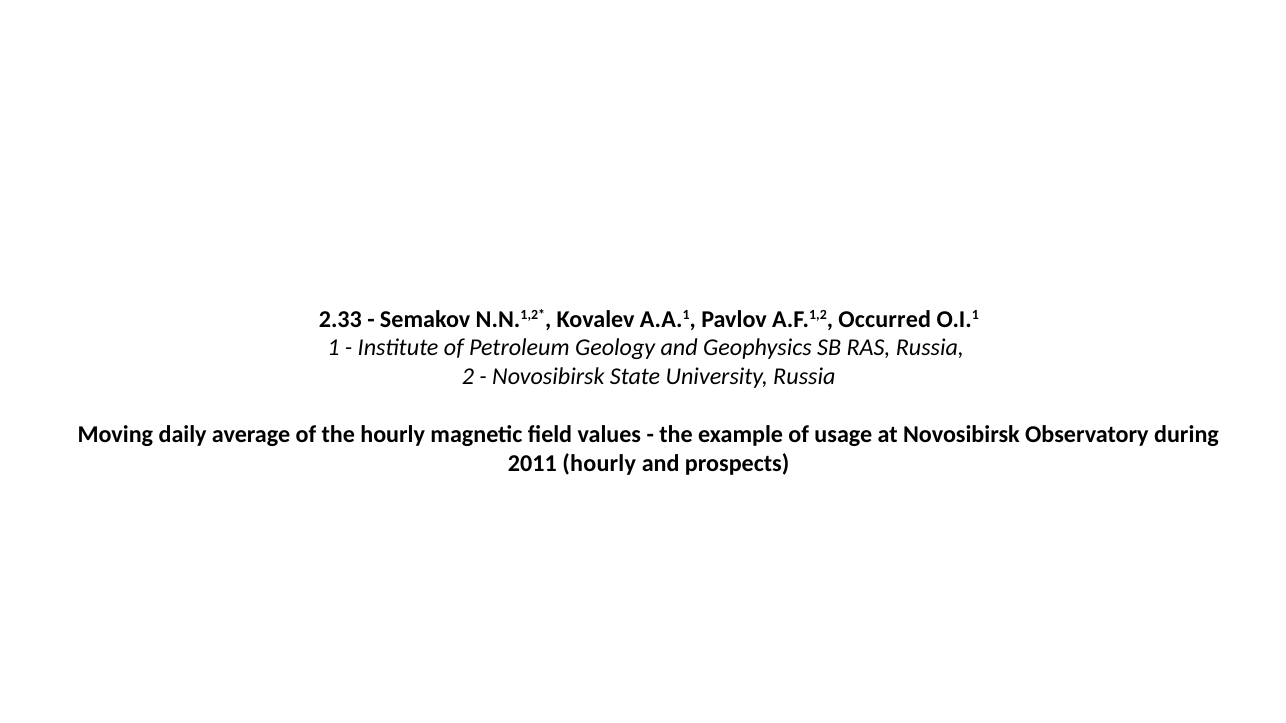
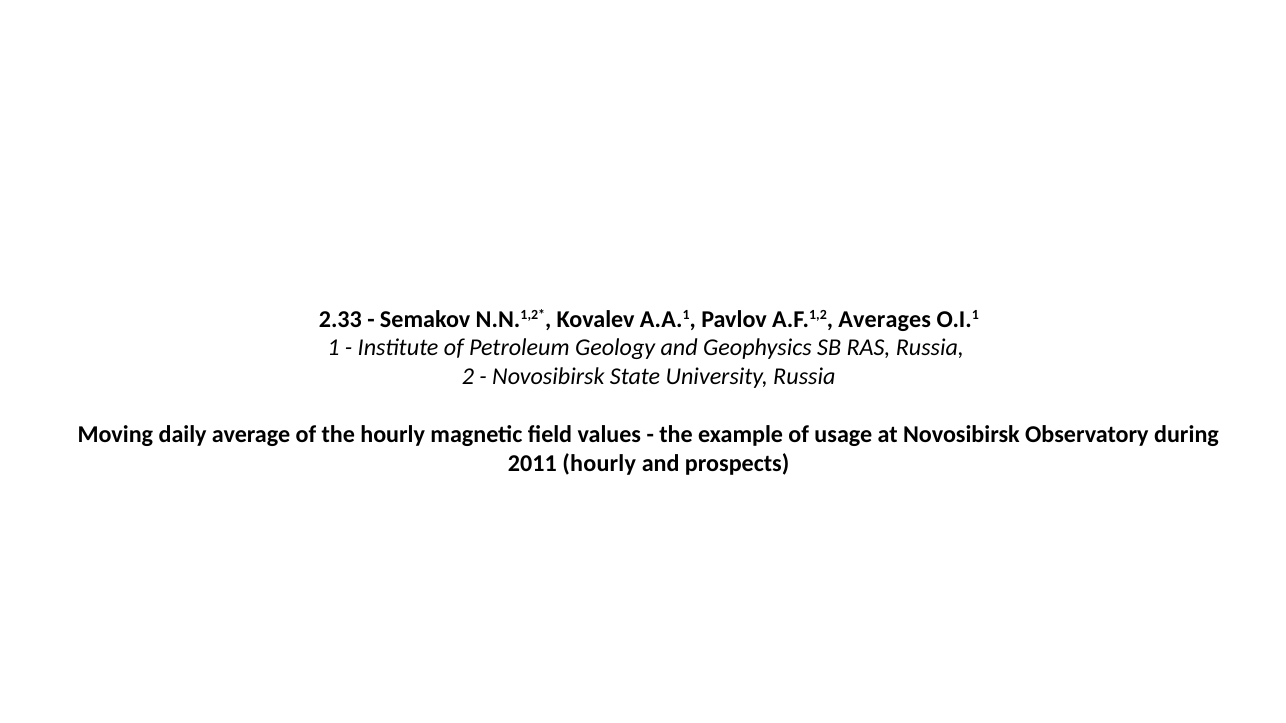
Occurred: Occurred -> Averages
